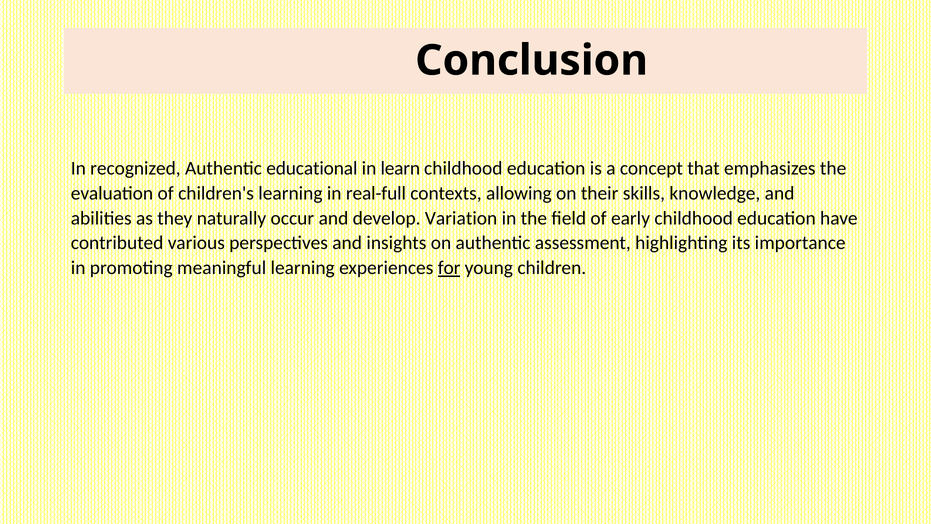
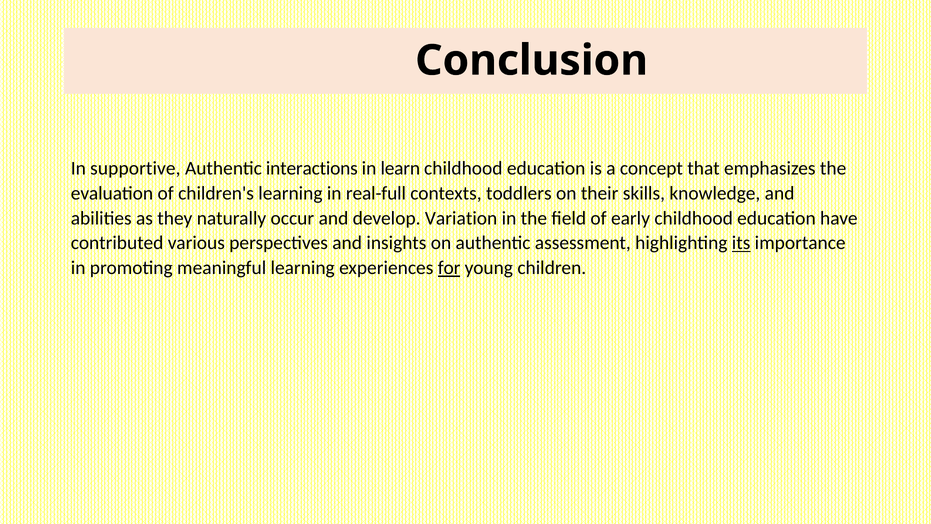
recognized: recognized -> supportive
educational: educational -> interactions
allowing: allowing -> toddlers
its underline: none -> present
